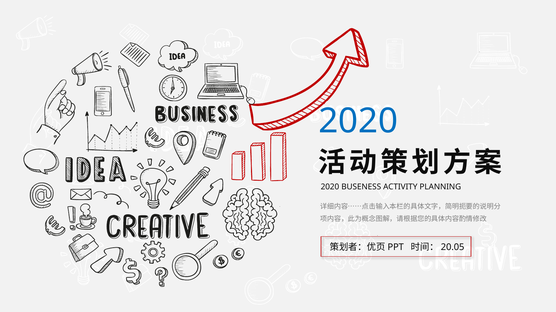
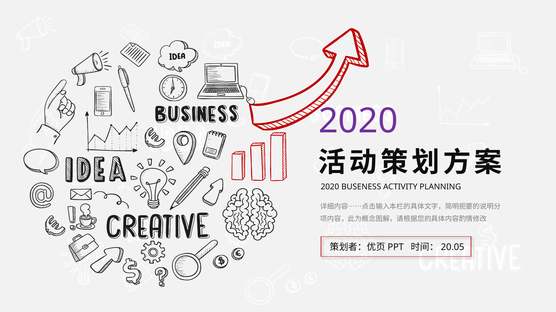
2020 at (358, 121) colour: blue -> purple
